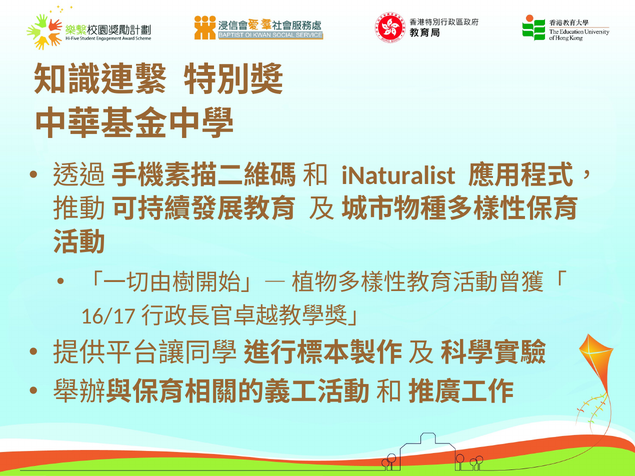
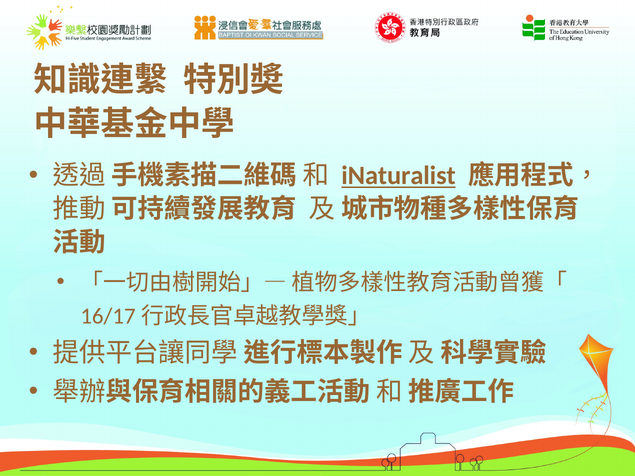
iNaturalist underline: none -> present
